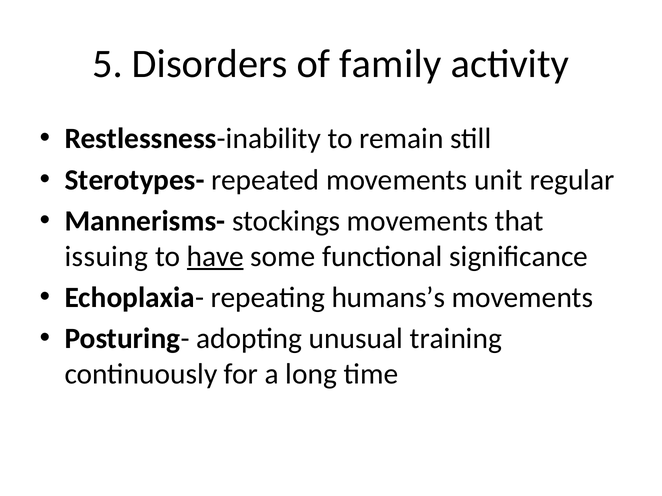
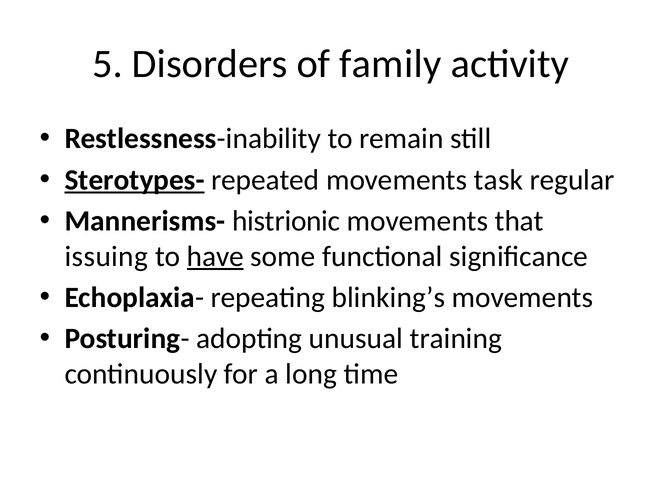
Sterotypes- underline: none -> present
unit: unit -> task
stockings: stockings -> histrionic
humans’s: humans’s -> blinking’s
